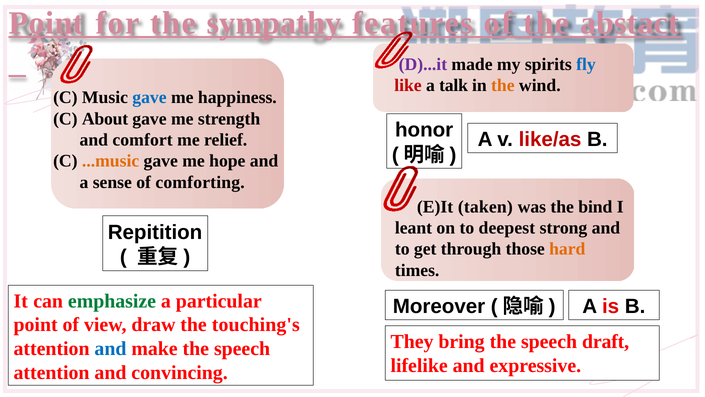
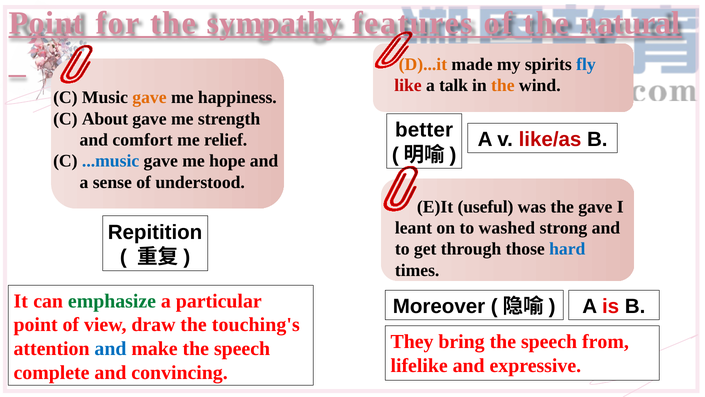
abstact: abstact -> natural
D)...it colour: purple -> orange
gave at (149, 98) colour: blue -> orange
honor: honor -> better
...music colour: orange -> blue
comforting: comforting -> understood
taken: taken -> useful
the bind: bind -> gave
deepest: deepest -> washed
hard colour: orange -> blue
draft: draft -> from
attention at (52, 372): attention -> complete
